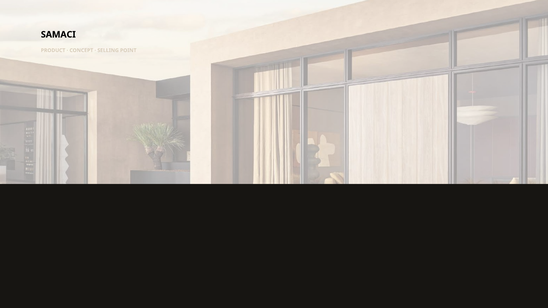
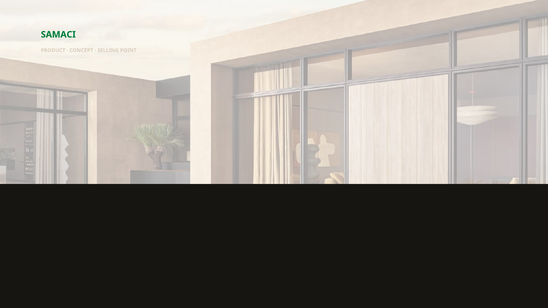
SAMACI colour: black -> green
